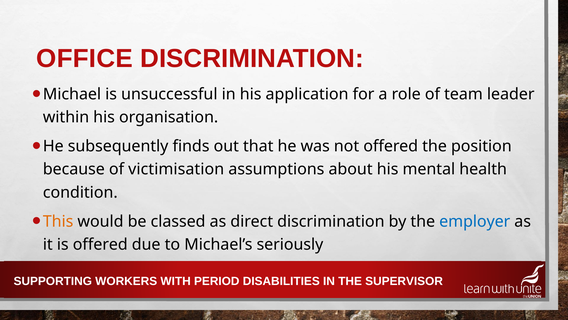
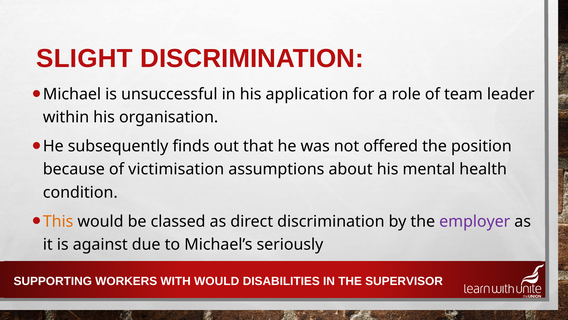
OFFICE: OFFICE -> SLIGHT
employer colour: blue -> purple
is offered: offered -> against
WITH PERIOD: PERIOD -> WOULD
